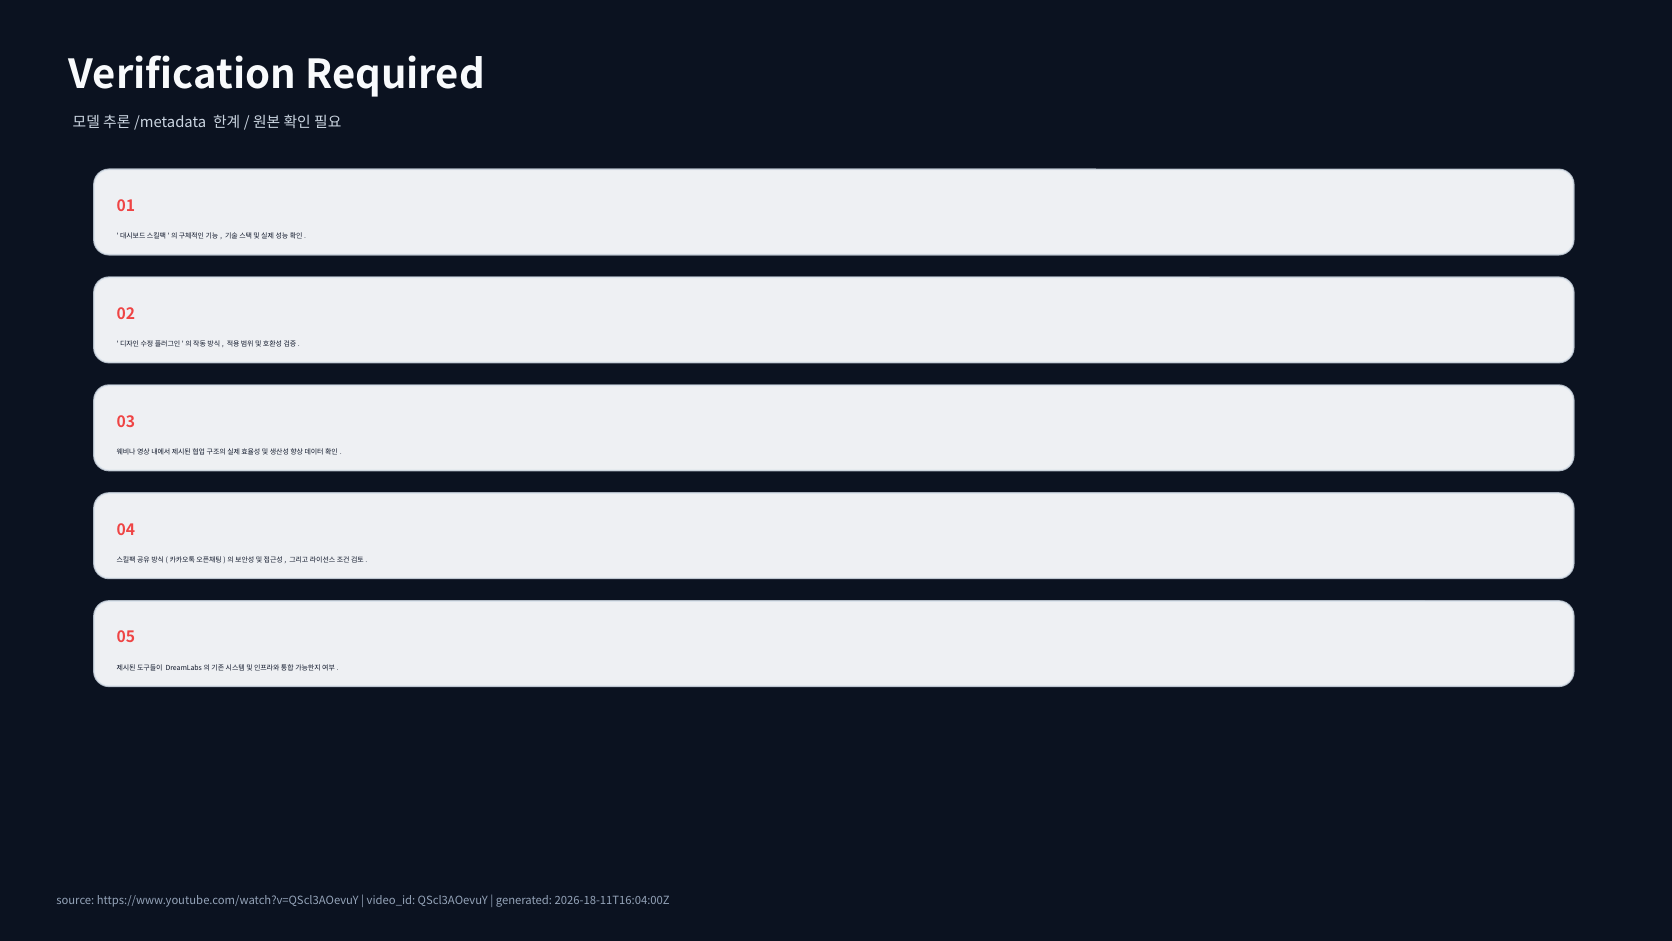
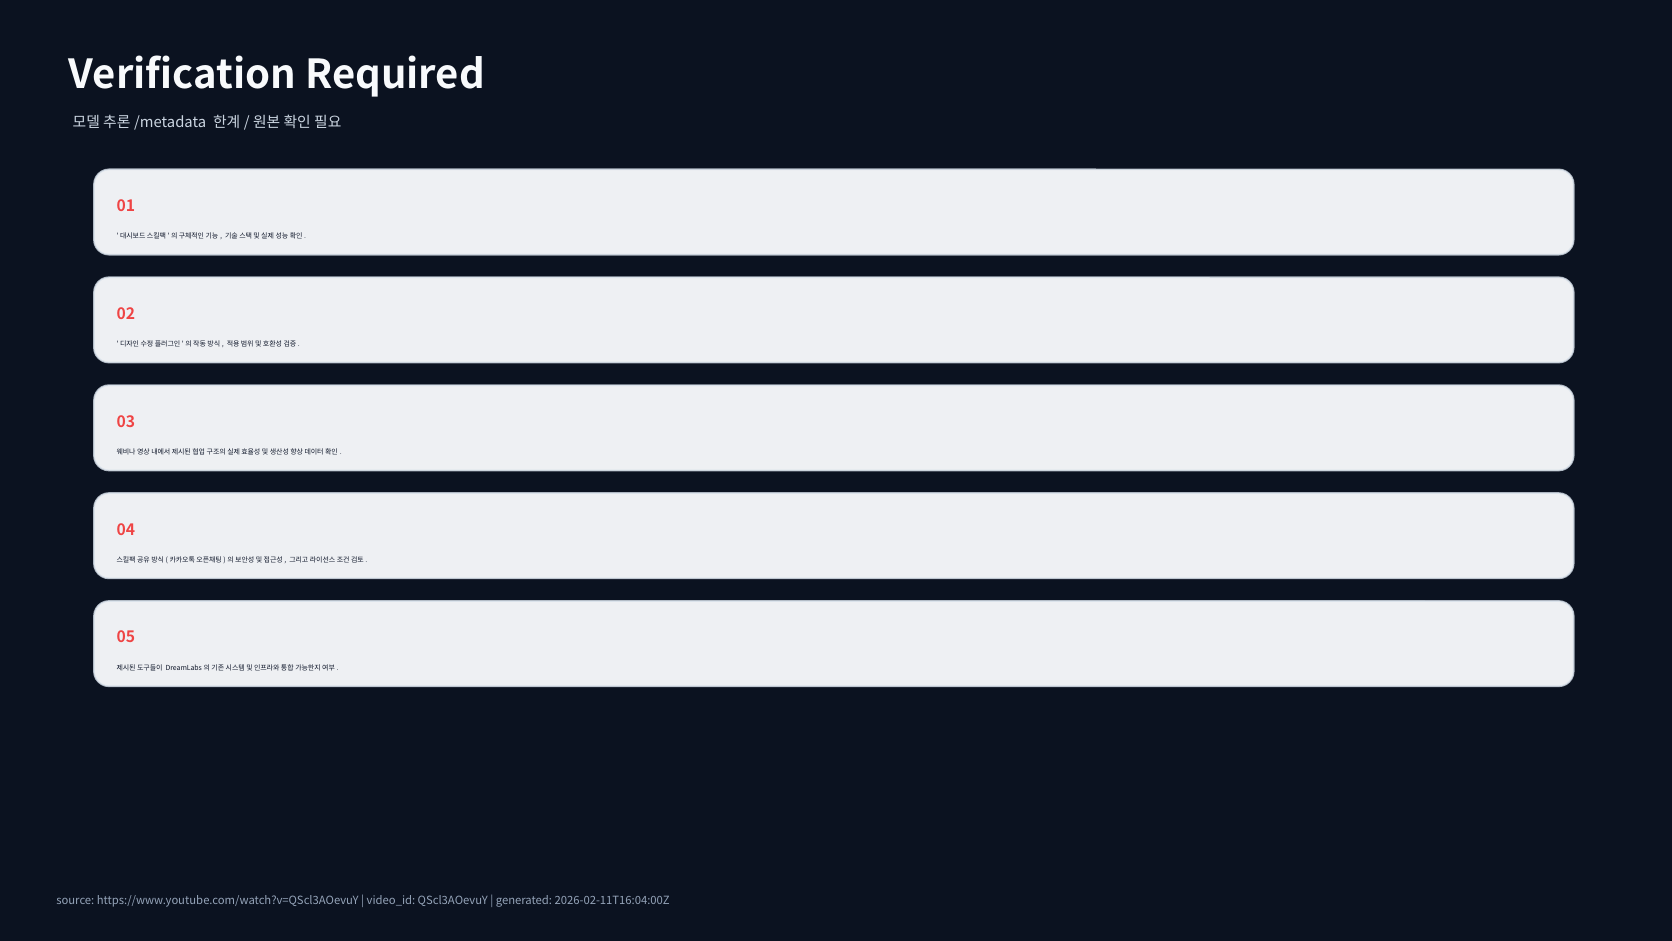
2026-18-11T16:04:00Z: 2026-18-11T16:04:00Z -> 2026-02-11T16:04:00Z
